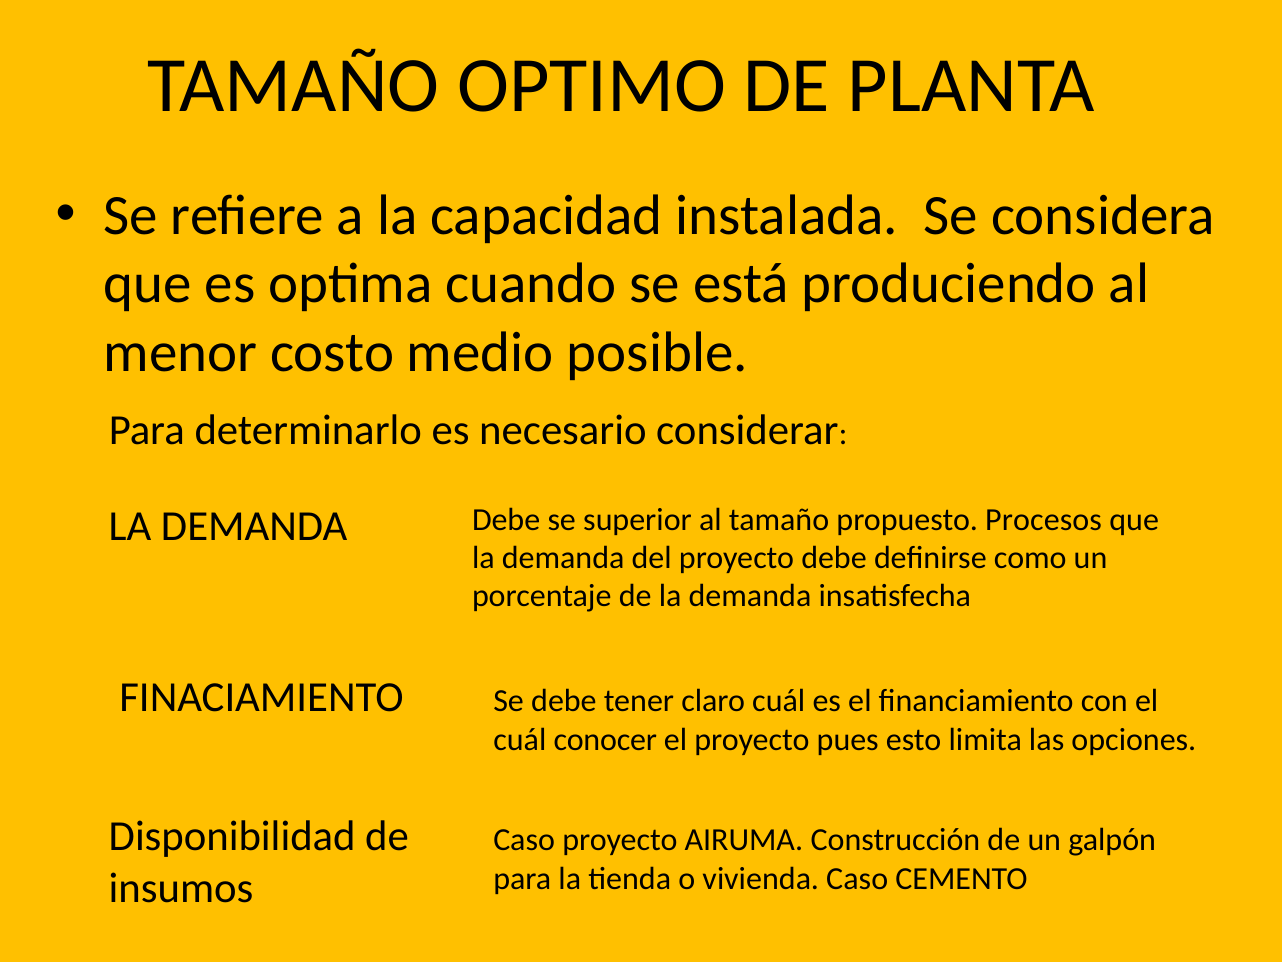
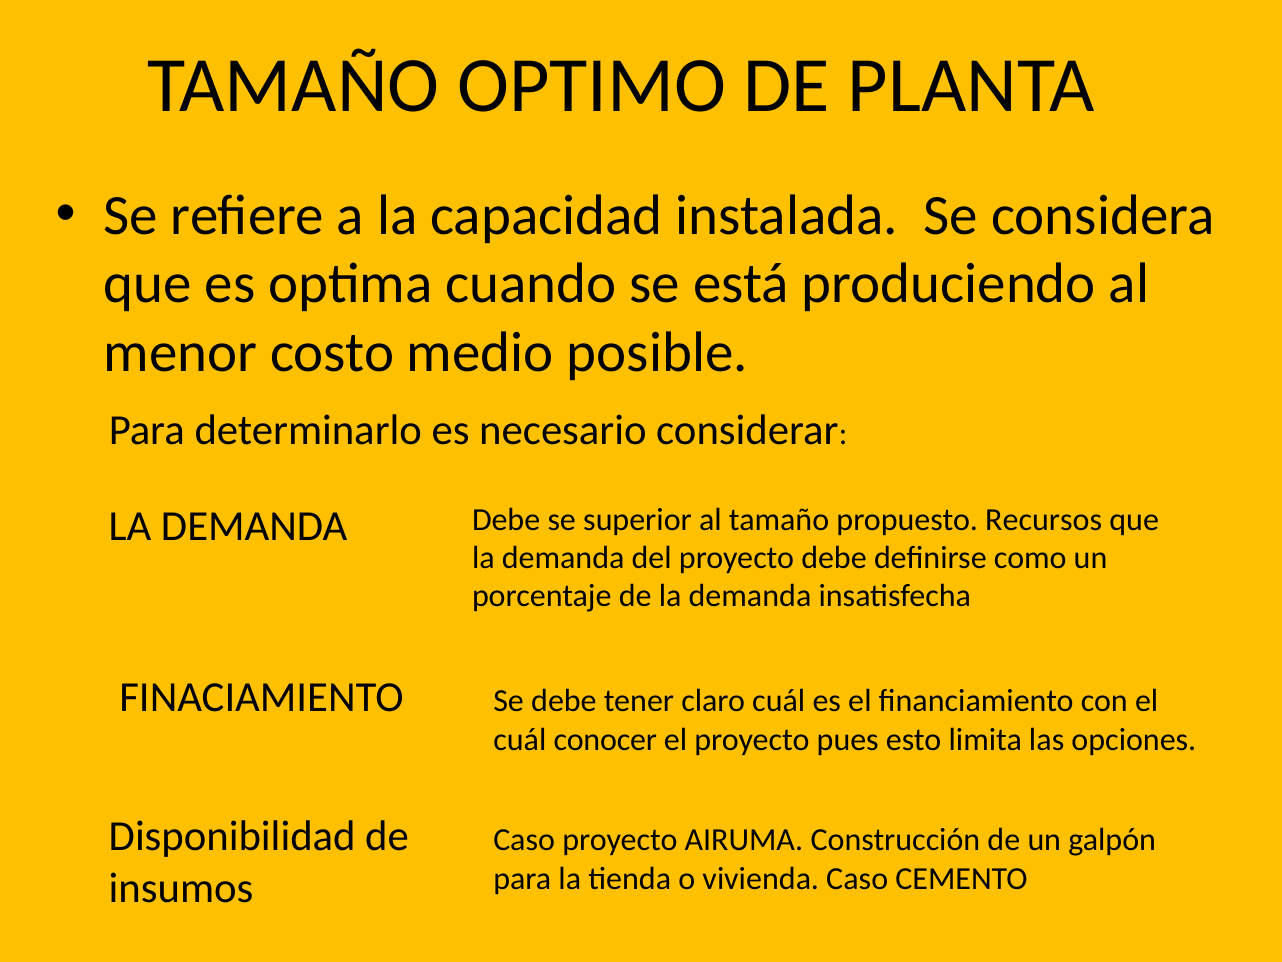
Procesos: Procesos -> Recursos
